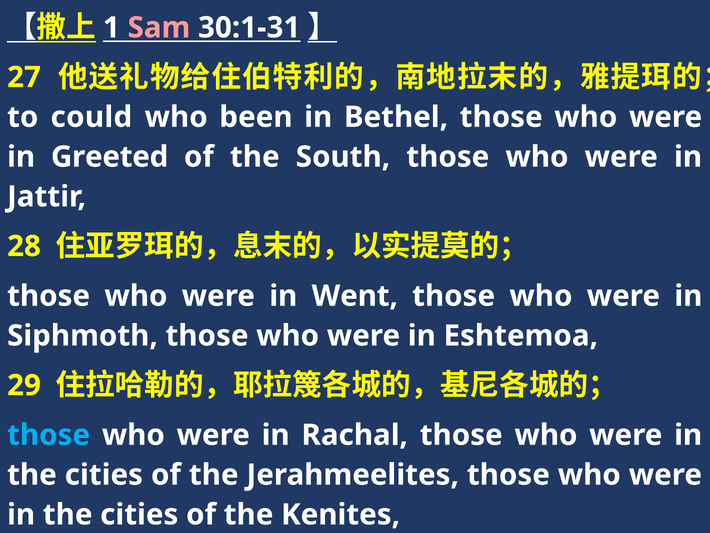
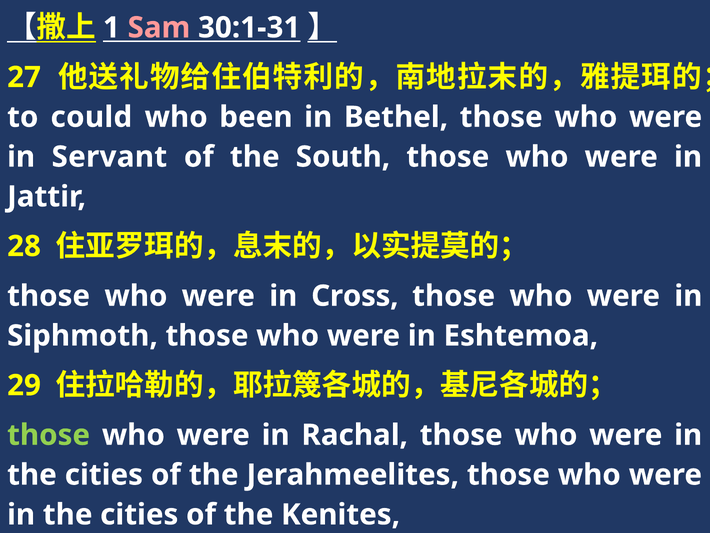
Greeted: Greeted -> Servant
Went: Went -> Cross
those at (49, 435) colour: light blue -> light green
